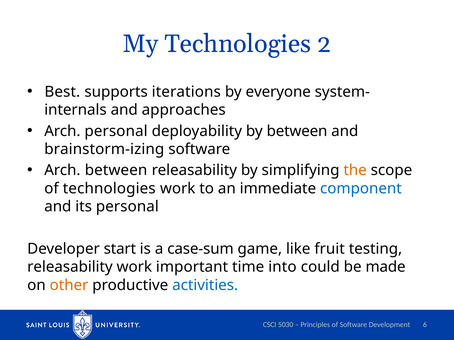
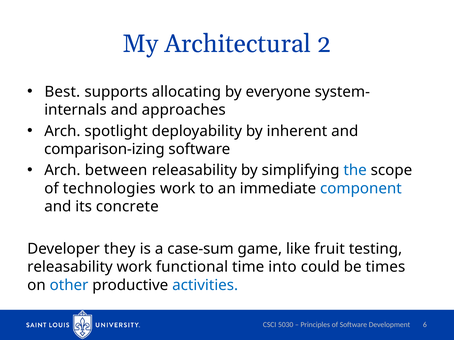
My Technologies: Technologies -> Architectural
iterations: iterations -> allocating
Arch personal: personal -> spotlight
by between: between -> inherent
brainstorm-izing: brainstorm-izing -> comparison-izing
the colour: orange -> blue
its personal: personal -> concrete
start: start -> they
important: important -> functional
made: made -> times
other colour: orange -> blue
